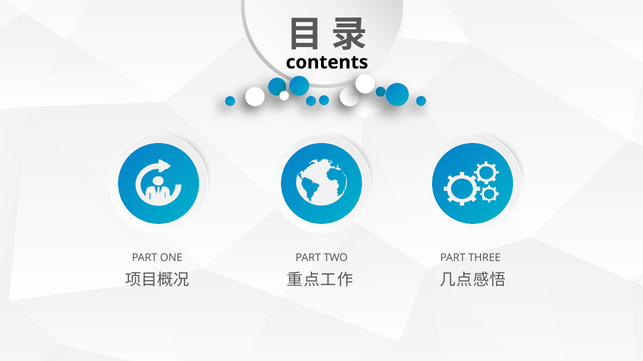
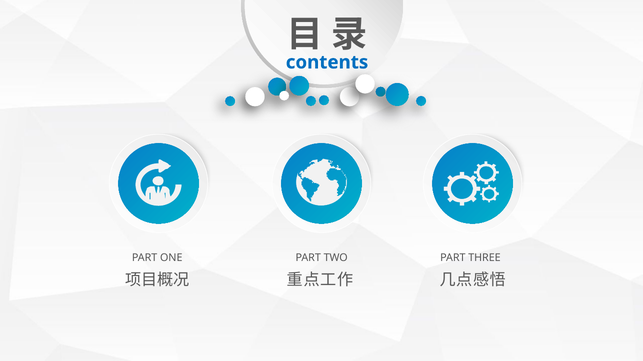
contents colour: black -> blue
